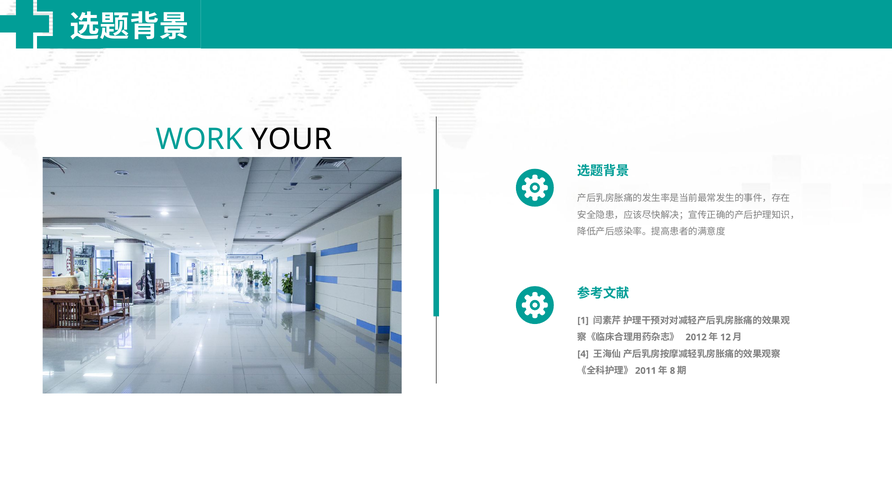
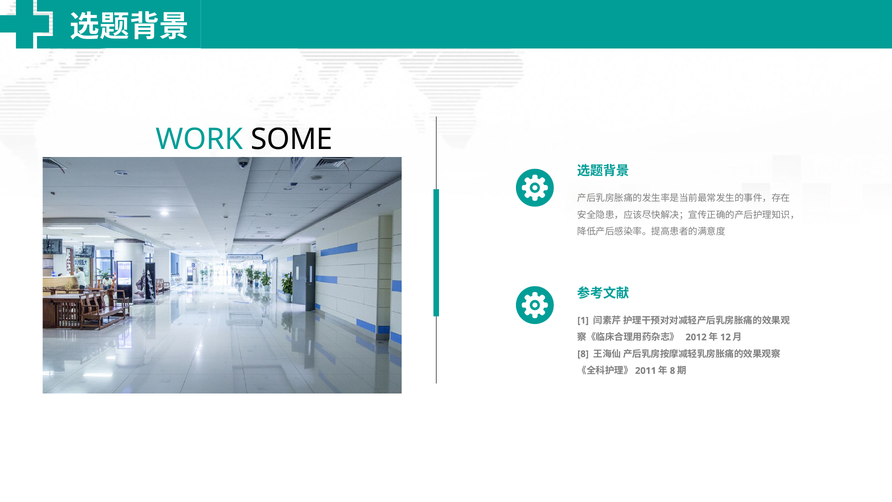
YOUR: YOUR -> SOME
4 at (583, 354): 4 -> 8
